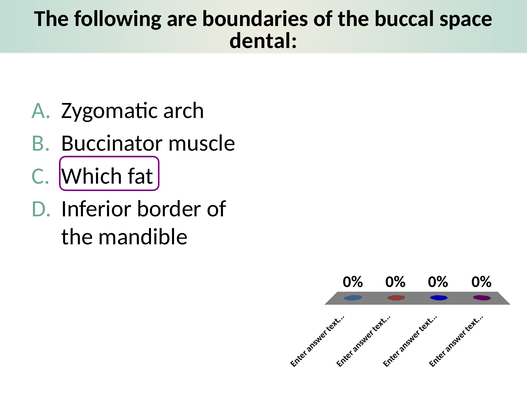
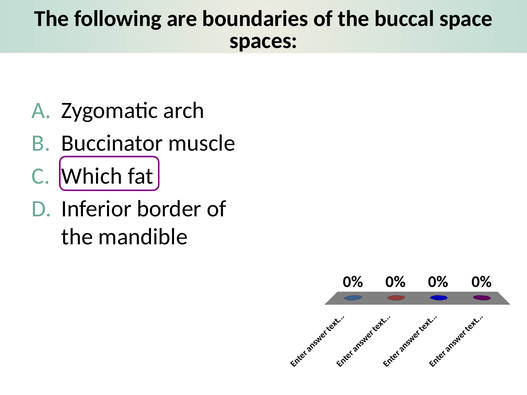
dental: dental -> spaces
